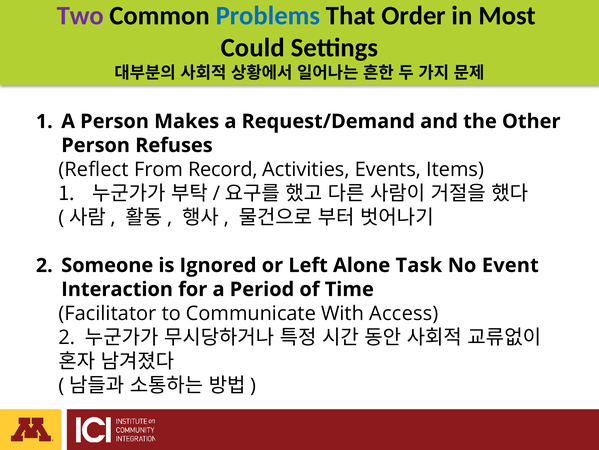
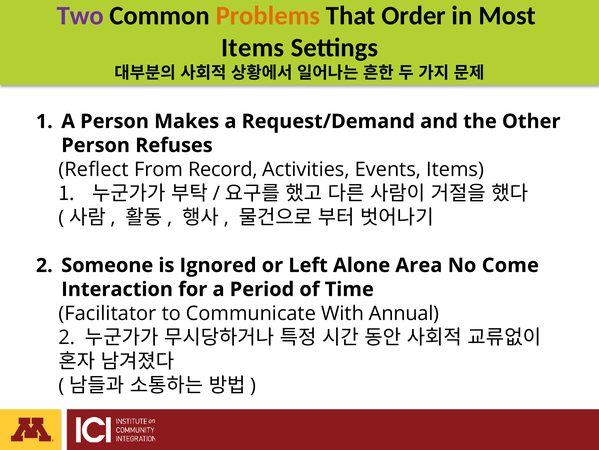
Problems colour: blue -> orange
Could at (253, 48): Could -> Items
Task: Task -> Area
Event: Event -> Come
Access: Access -> Annual
